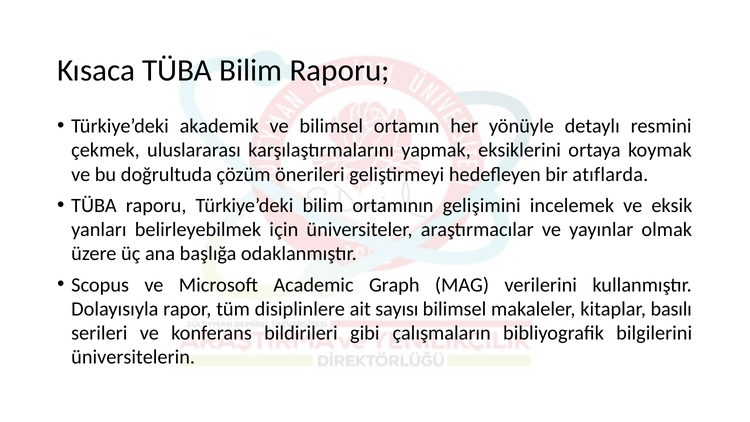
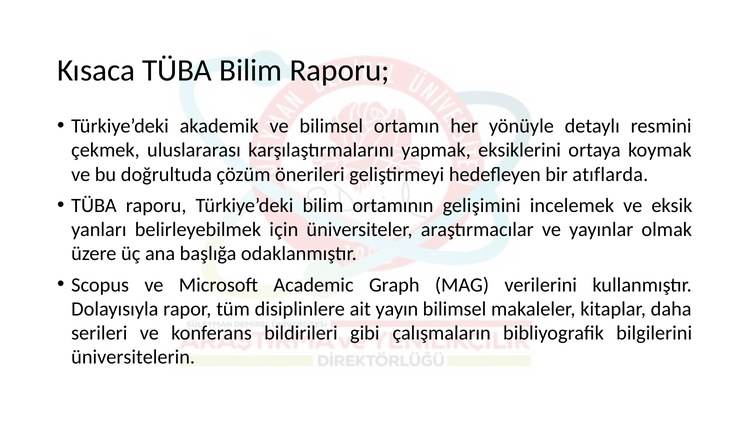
sayısı: sayısı -> yayın
basılı: basılı -> daha
